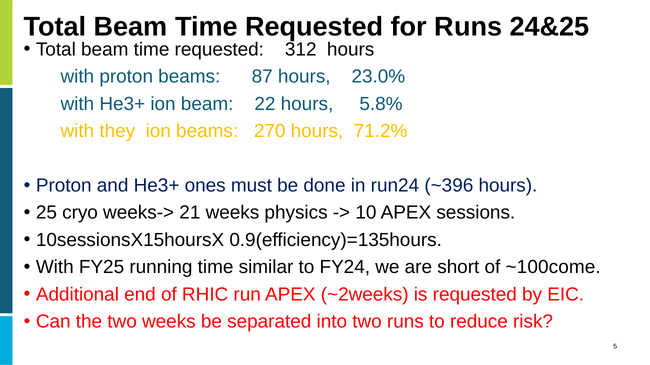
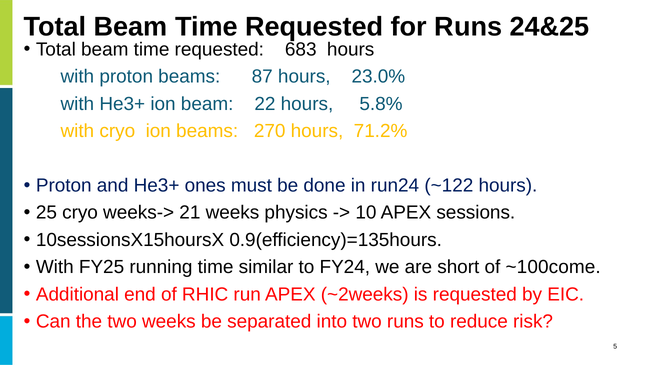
312: 312 -> 683
with they: they -> cryo
~396: ~396 -> ~122
